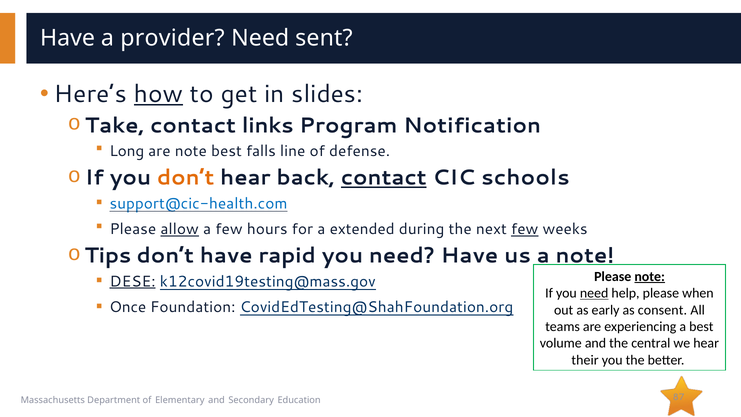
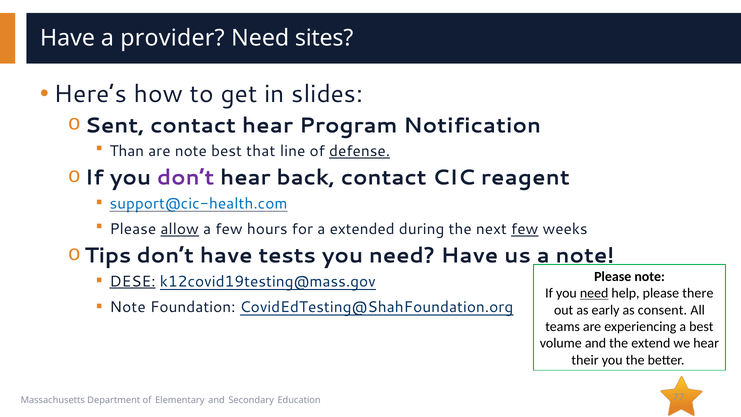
sent: sent -> sites
how underline: present -> none
Take: Take -> Sent
contact links: links -> hear
Long: Long -> Than
falls: falls -> that
defense underline: none -> present
don’t at (186, 178) colour: orange -> purple
contact at (384, 178) underline: present -> none
schools: schools -> reagent
rapid: rapid -> tests
note at (650, 277) underline: present -> none
when: when -> there
Once at (128, 307): Once -> Note
central: central -> extend
87: 87 -> 77
